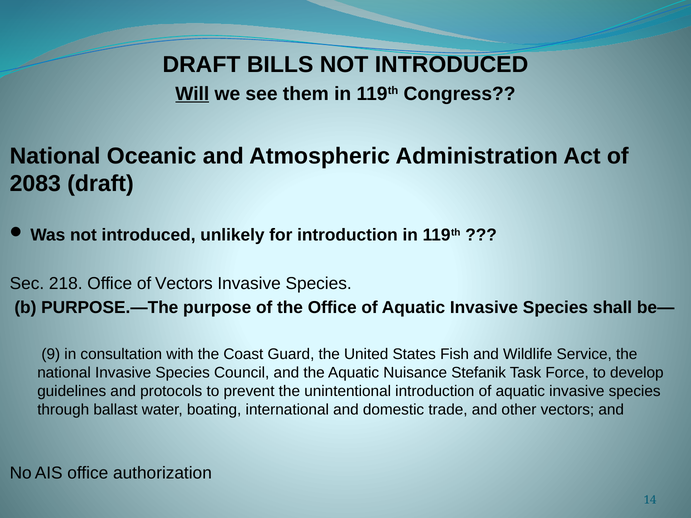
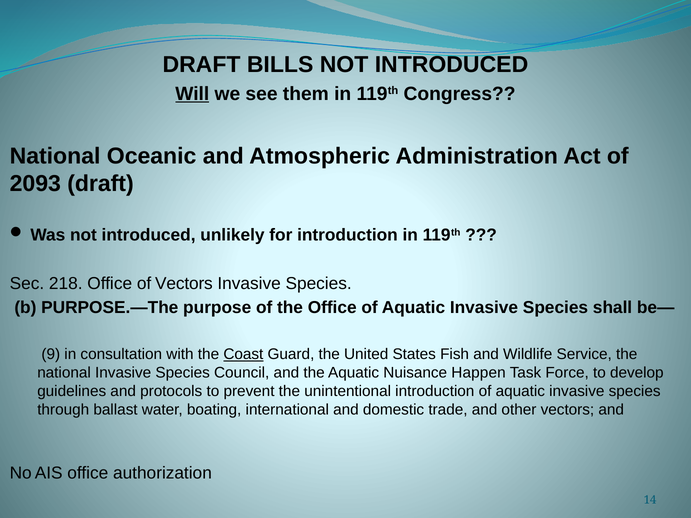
2083: 2083 -> 2093
Coast underline: none -> present
Stefanik: Stefanik -> Happen
